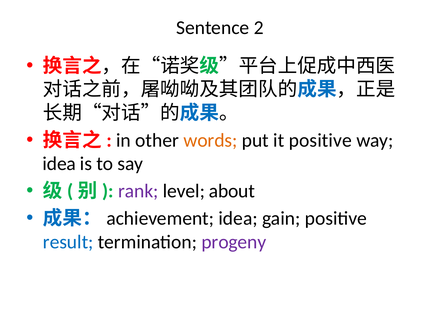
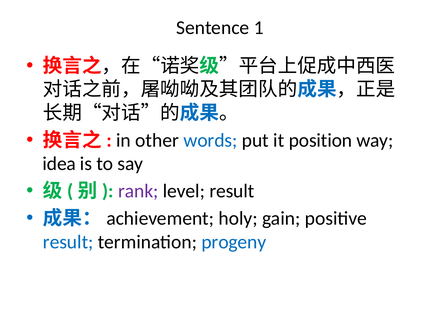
2: 2 -> 1
words colour: orange -> blue
it positive: positive -> position
level about: about -> result
idea at (238, 219): idea -> holy
progeny colour: purple -> blue
